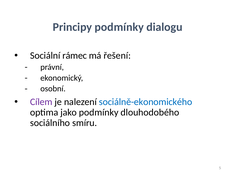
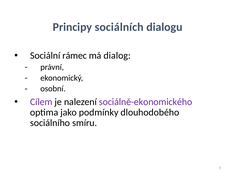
Principy podmínky: podmínky -> sociálních
řešení: řešení -> dialog
sociálně-ekonomického colour: blue -> purple
